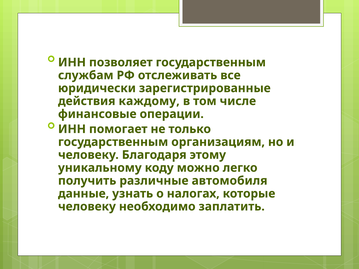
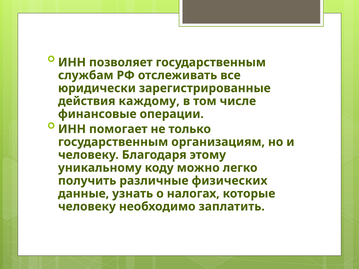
автомобиля: автомобиля -> физических
